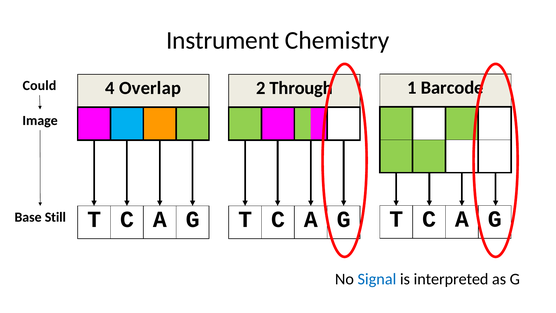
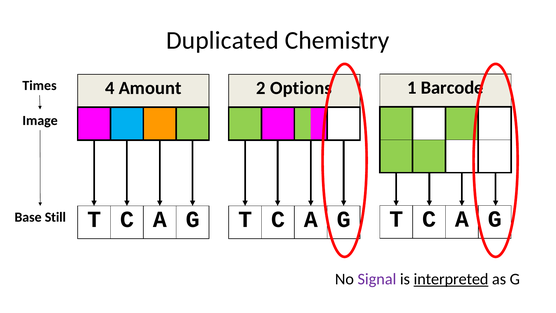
Instrument: Instrument -> Duplicated
Could: Could -> Times
Overlap: Overlap -> Amount
Through: Through -> Options
Signal colour: blue -> purple
interpreted underline: none -> present
